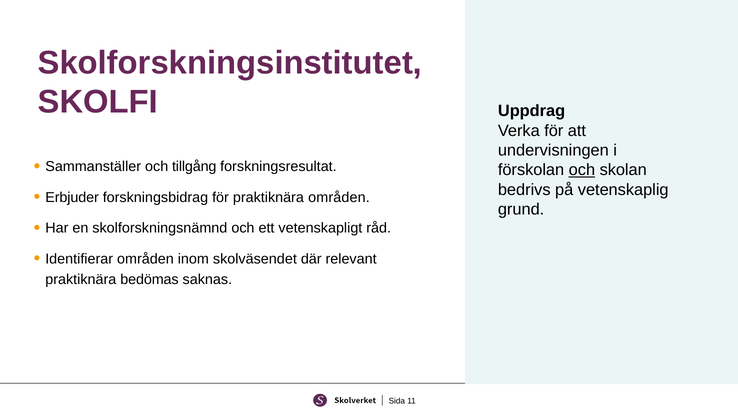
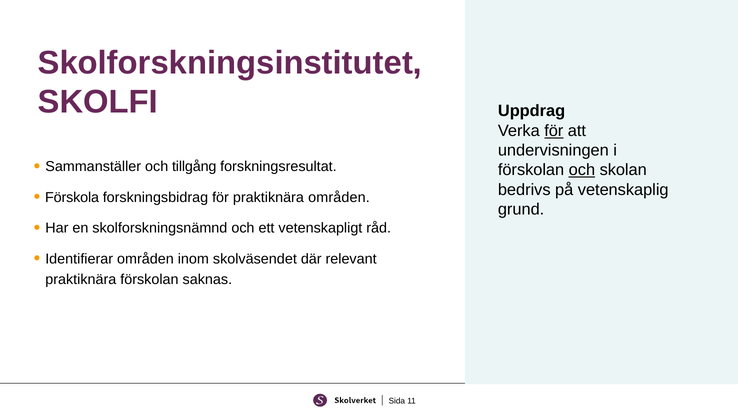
för at (554, 131) underline: none -> present
Erbjuder: Erbjuder -> Förskola
praktiknära bedömas: bedömas -> förskolan
